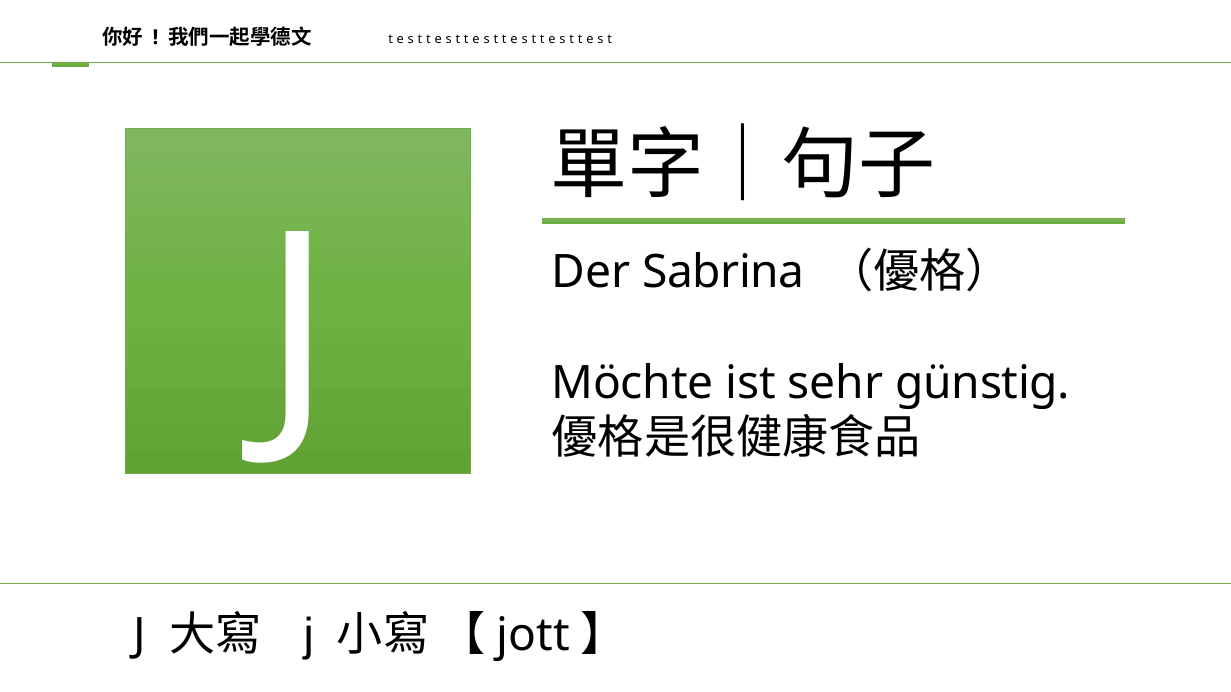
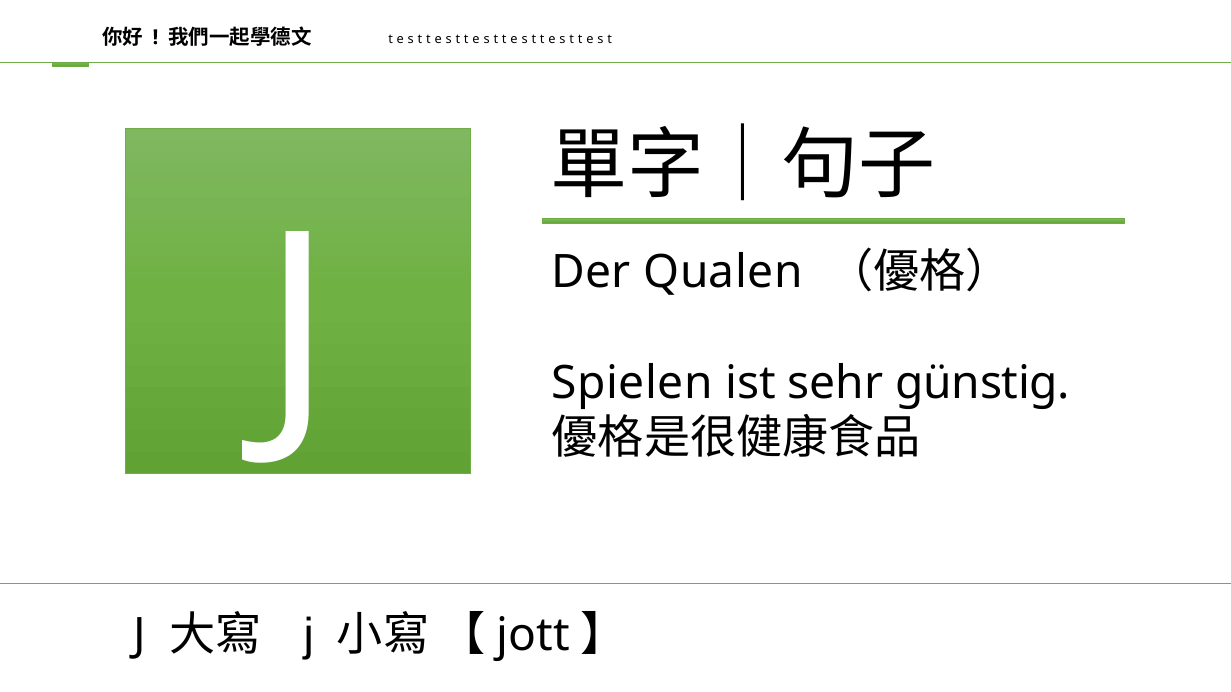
Sabrina: Sabrina -> Qualen
Möchte: Möchte -> Spielen
